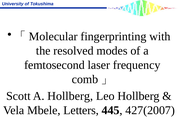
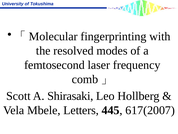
A Hollberg: Hollberg -> Shirasaki
427(2007: 427(2007 -> 617(2007
